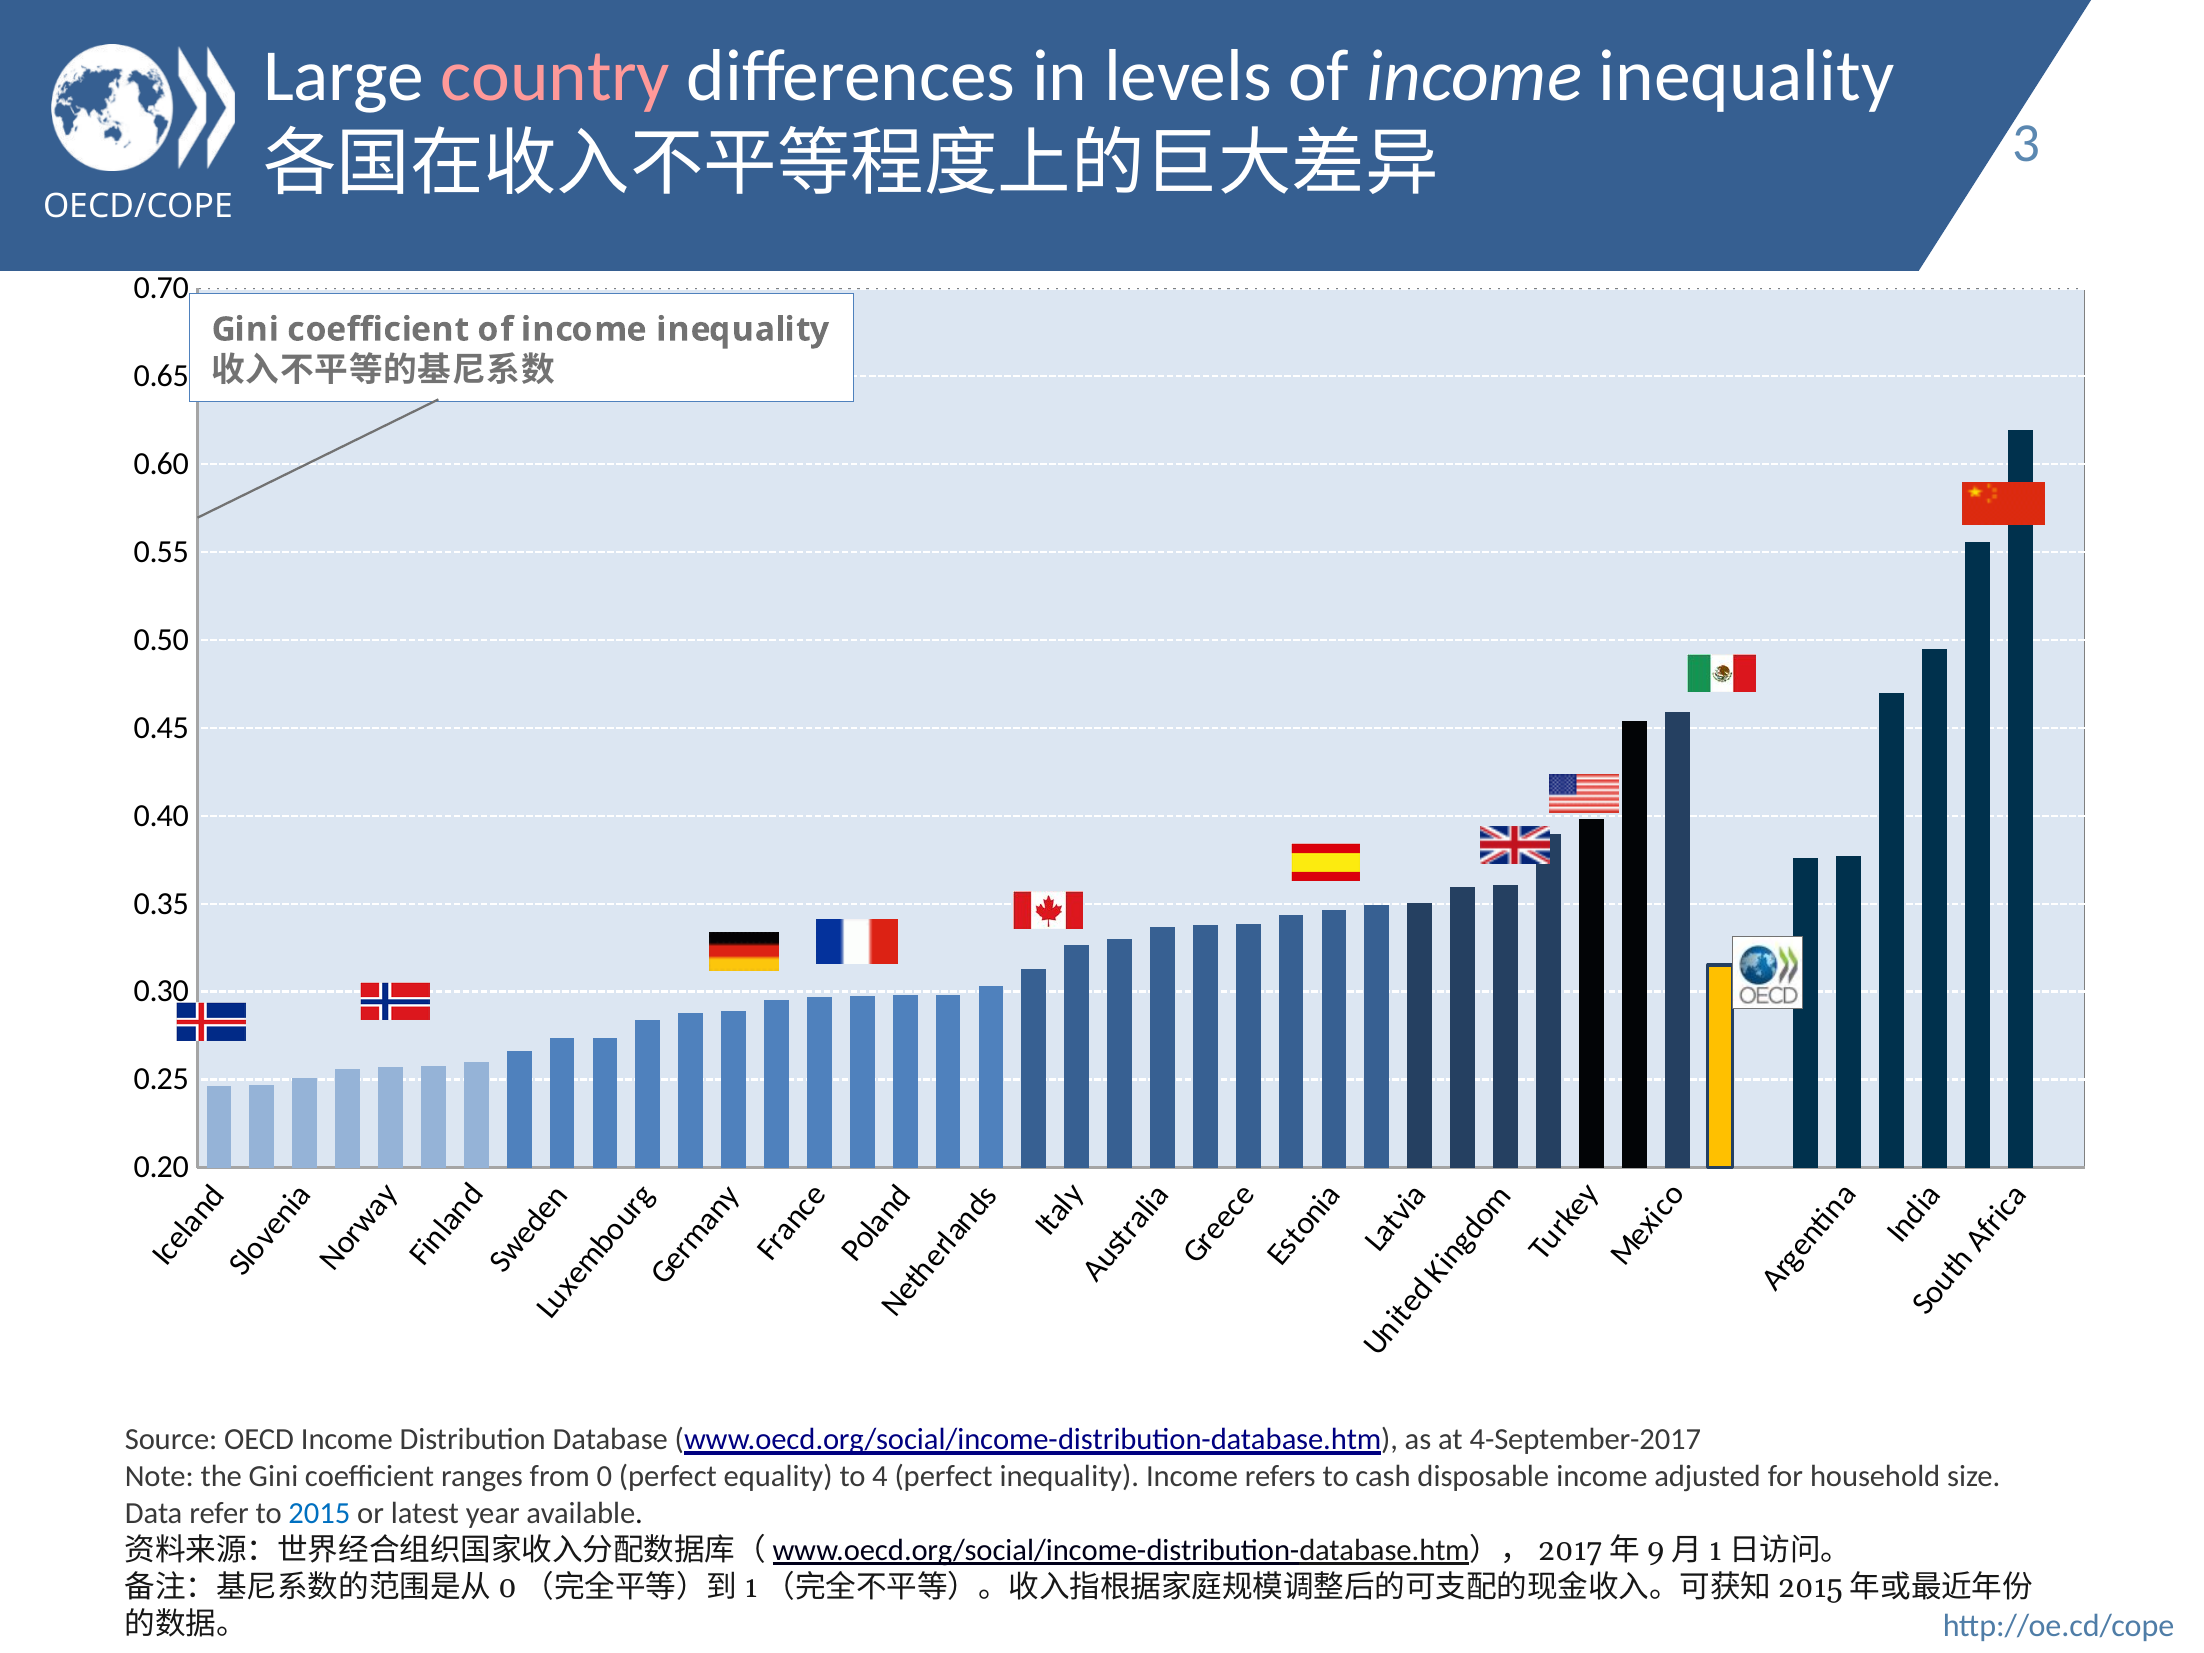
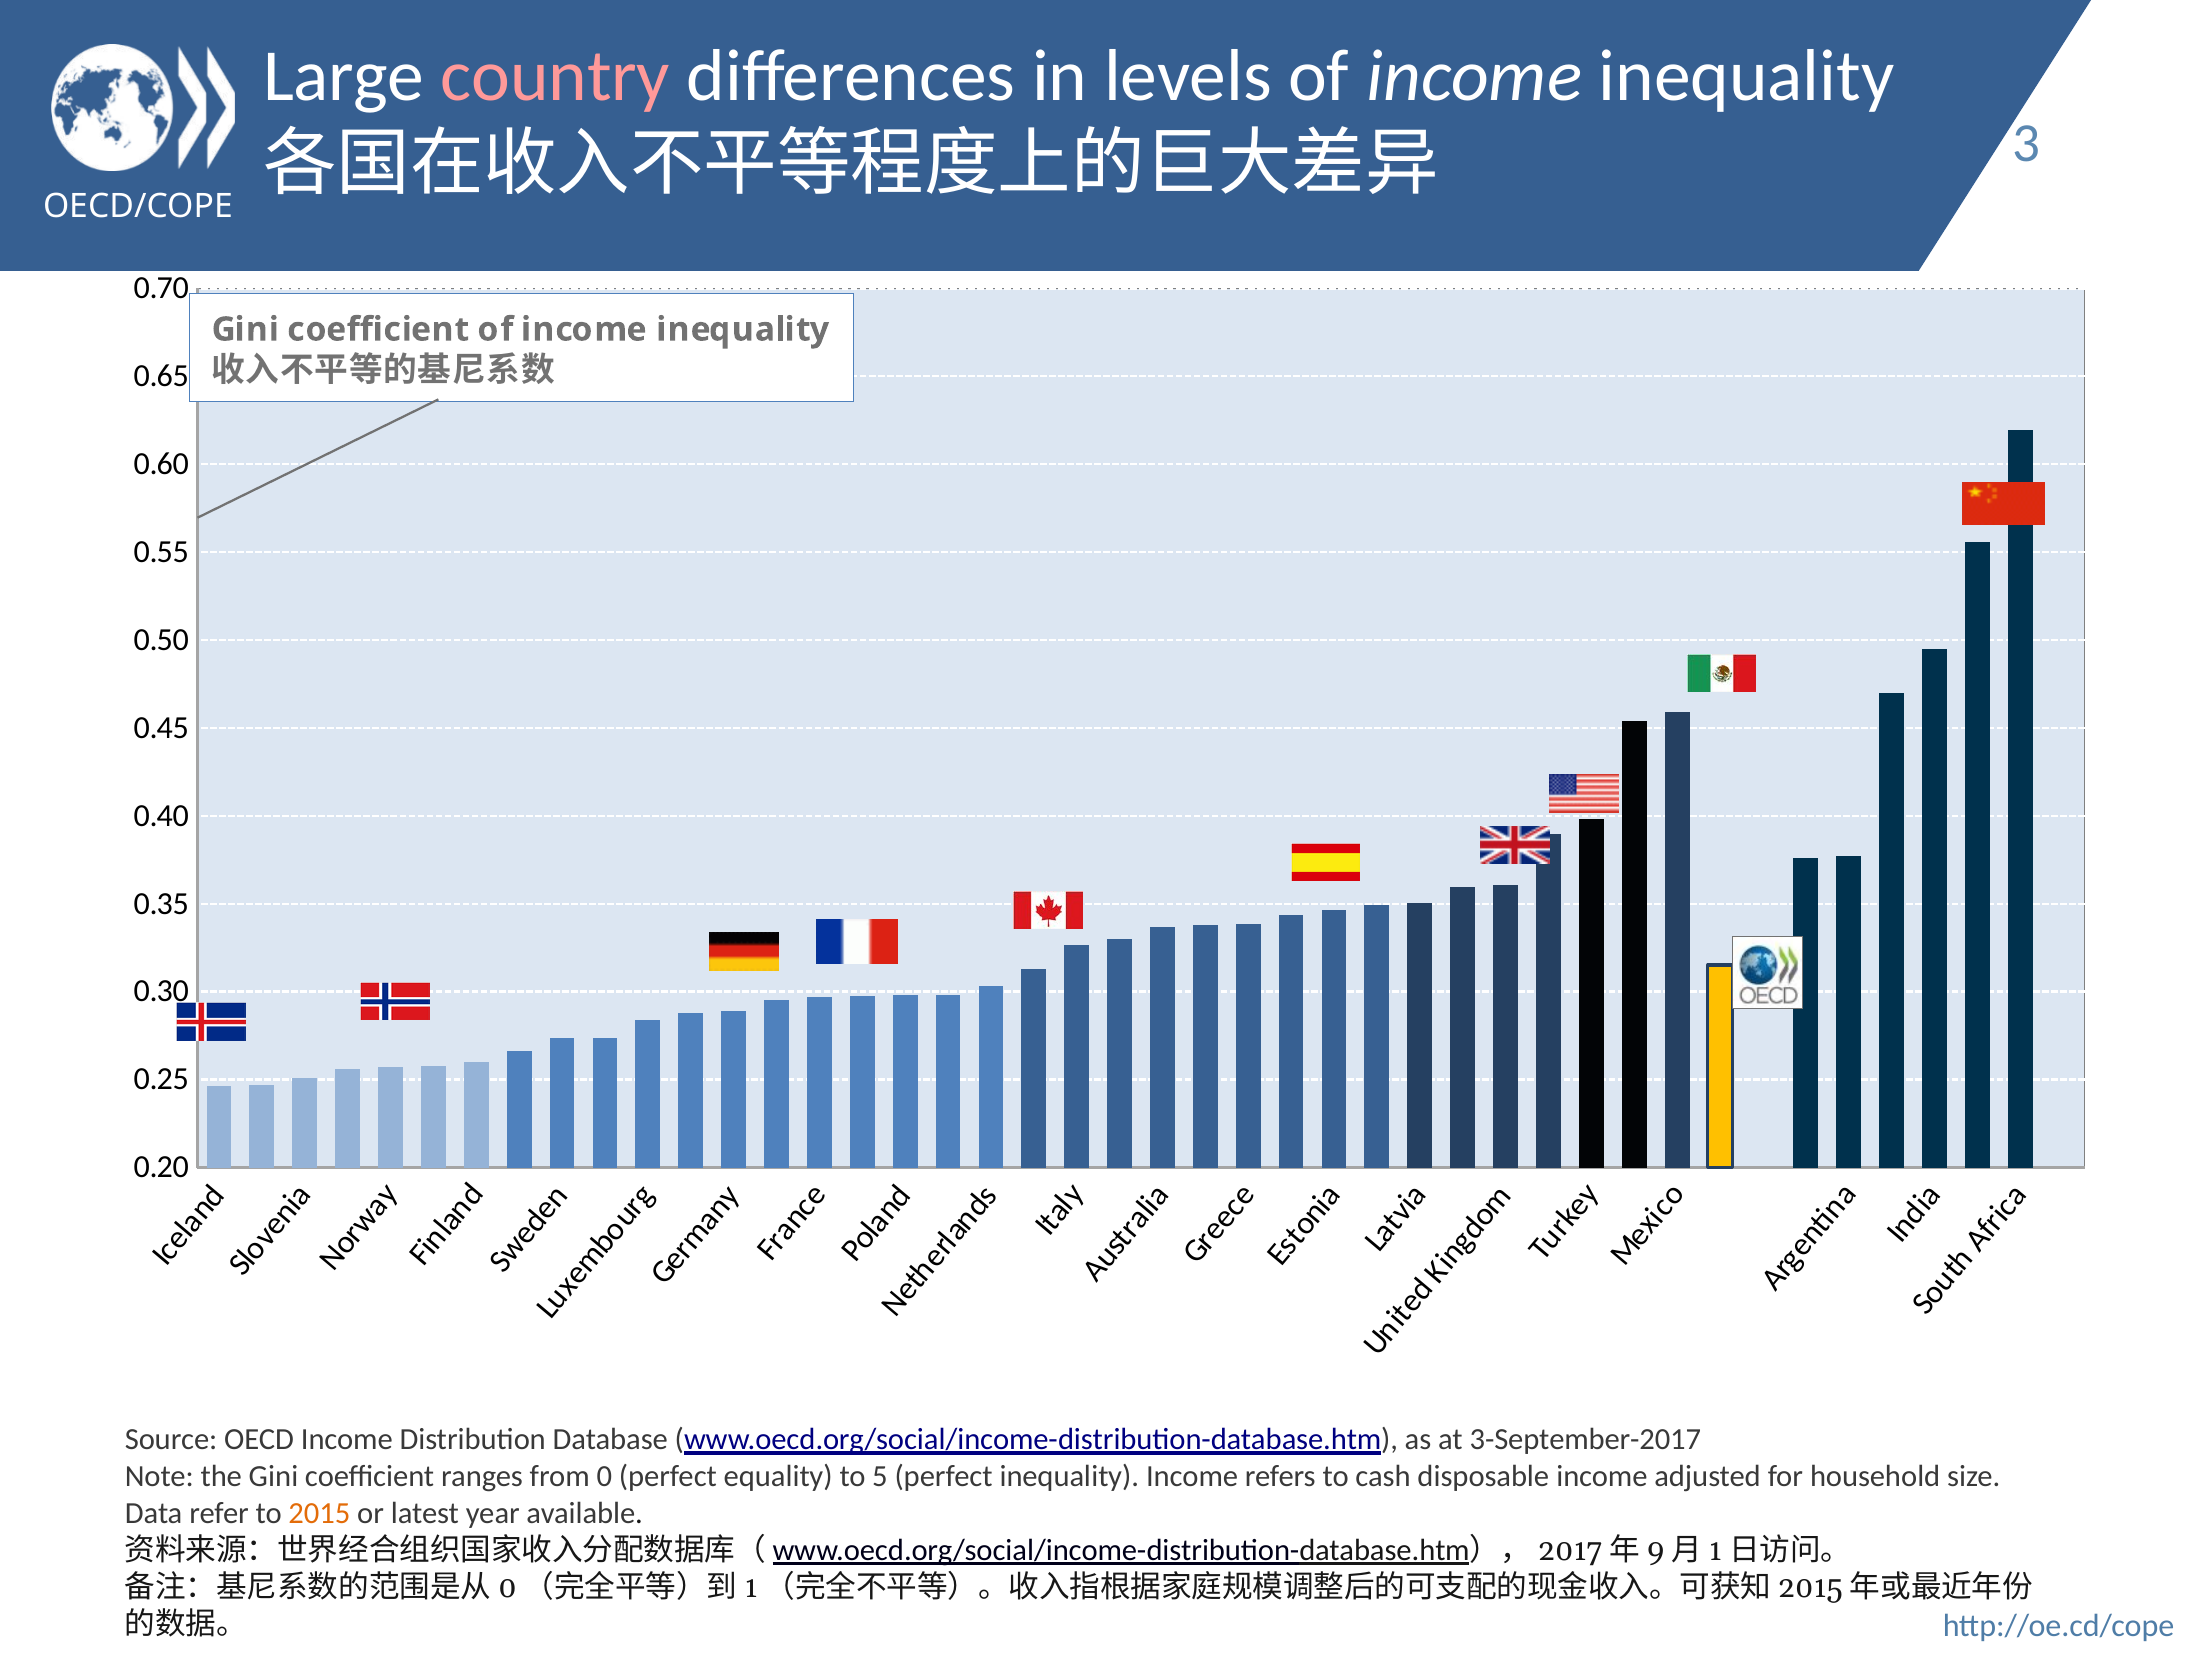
4-September-2017: 4-September-2017 -> 3-September-2017
4: 4 -> 5
2015 colour: blue -> orange
